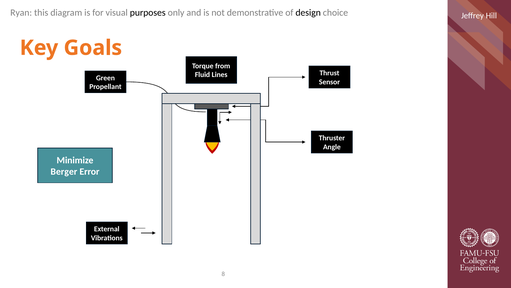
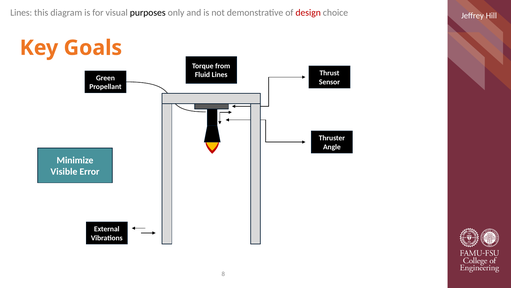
Ryan at (21, 13): Ryan -> Lines
design colour: black -> red
Berger: Berger -> Visible
